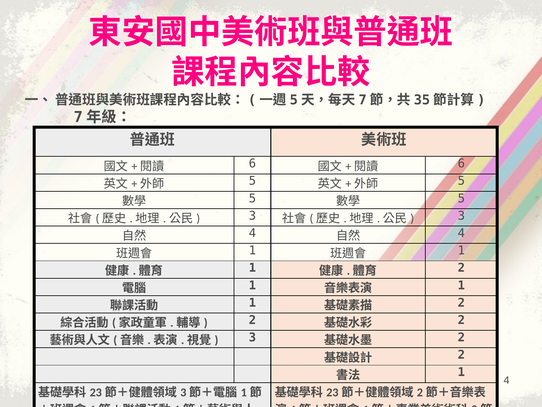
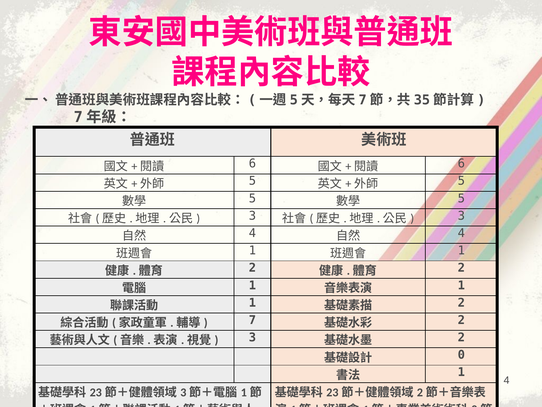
1 at (252, 268): 1 -> 2
2 at (252, 320): 2 -> 7
2 at (461, 354): 2 -> 0
